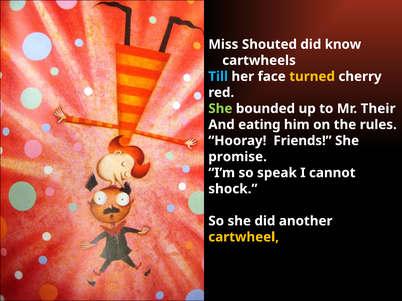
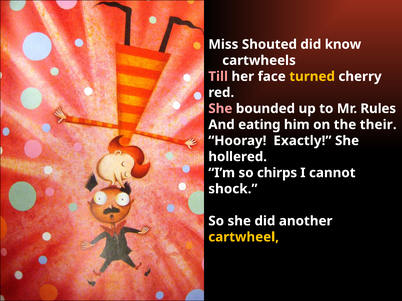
Till colour: light blue -> pink
She at (220, 109) colour: light green -> pink
Their: Their -> Rules
rules: rules -> their
Friends: Friends -> Exactly
promise: promise -> hollered
speak: speak -> chirps
